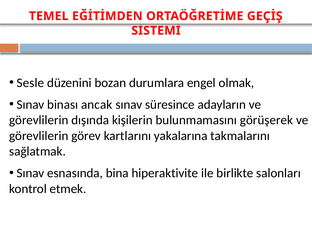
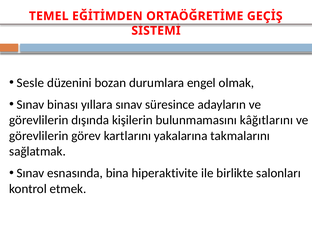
ancak: ancak -> yıllara
görüşerek: görüşerek -> kâğıtlarını
